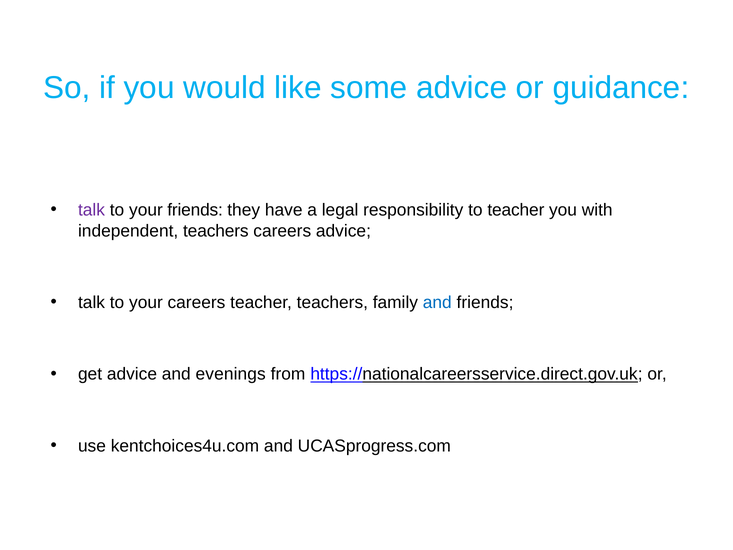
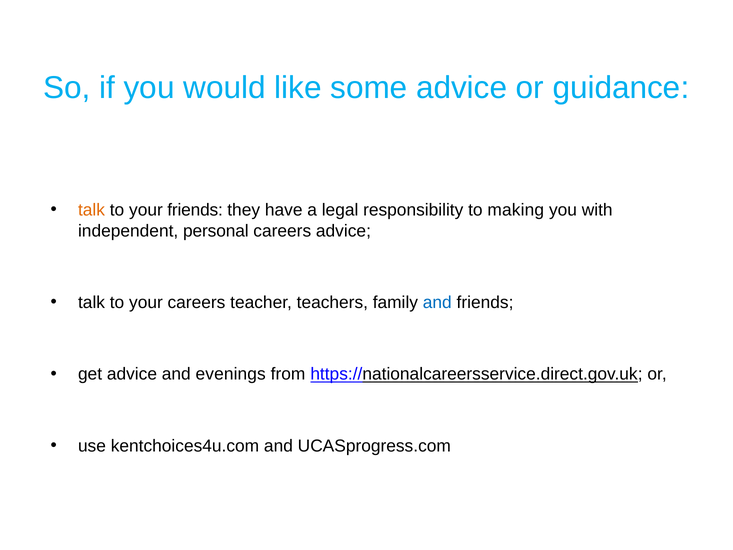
talk at (92, 210) colour: purple -> orange
to teacher: teacher -> making
independent teachers: teachers -> personal
